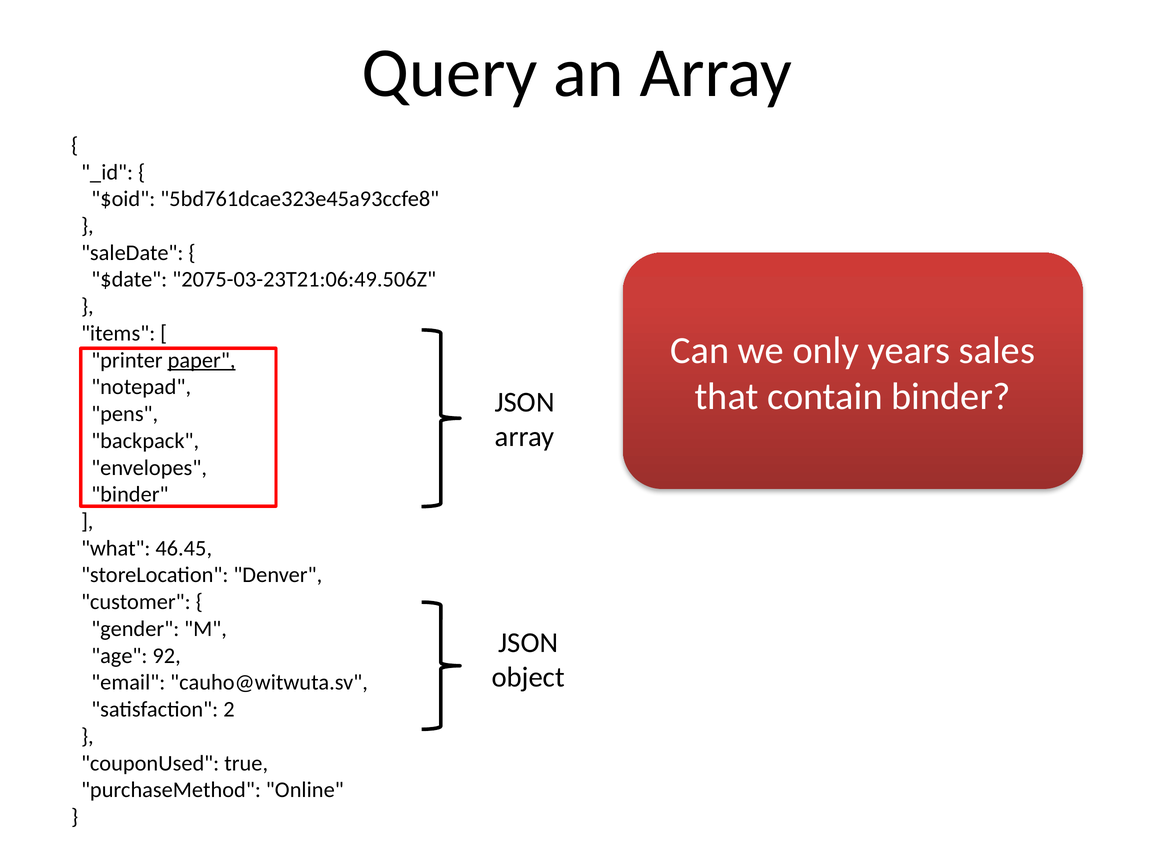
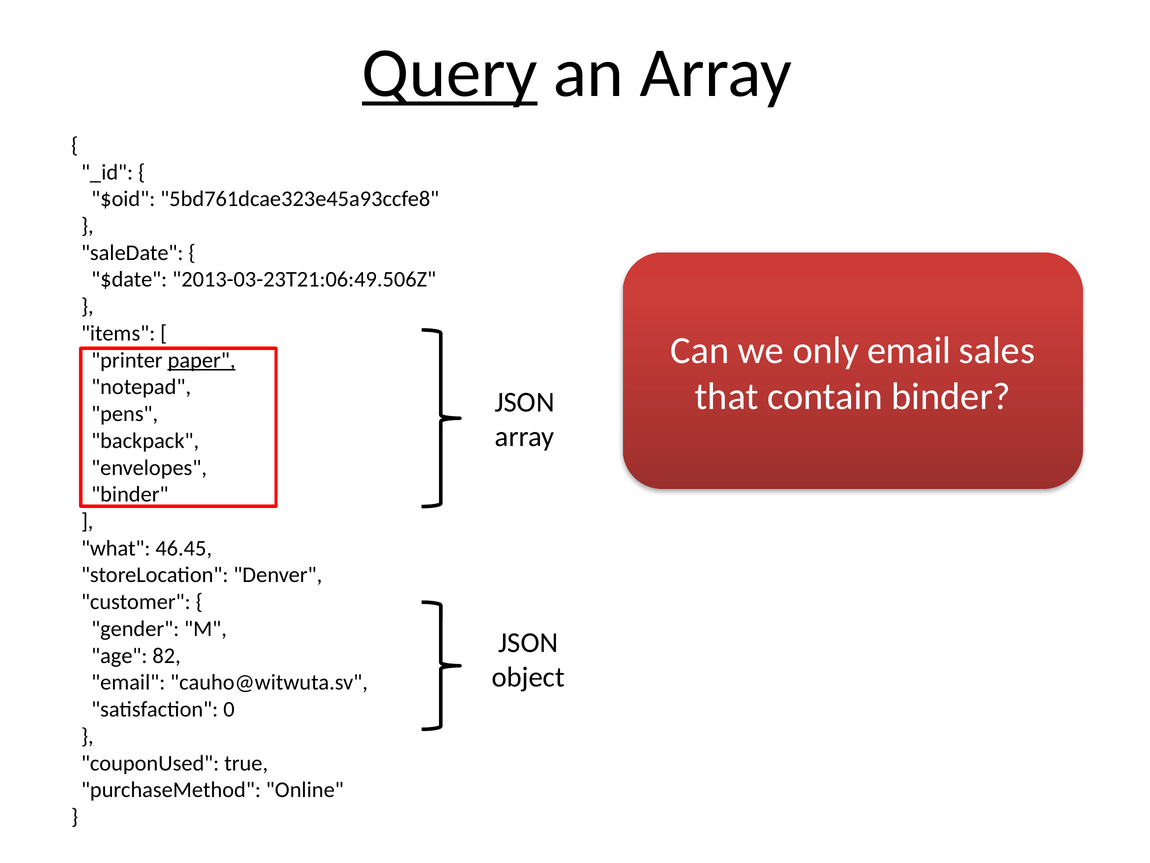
Query underline: none -> present
2075-03-23T21:06:49.506Z: 2075-03-23T21:06:49.506Z -> 2013-03-23T21:06:49.506Z
only years: years -> email
92: 92 -> 82
2: 2 -> 0
